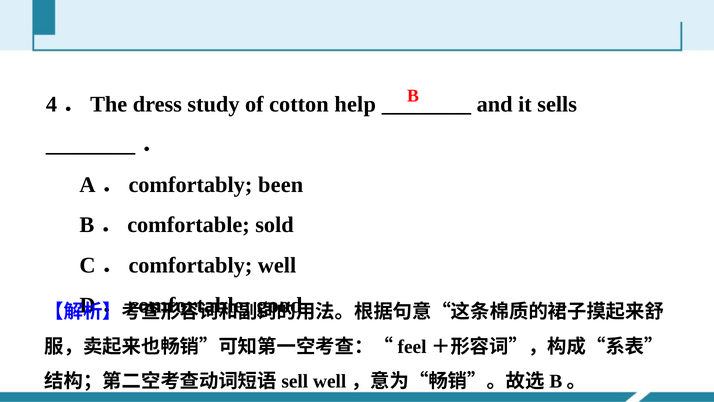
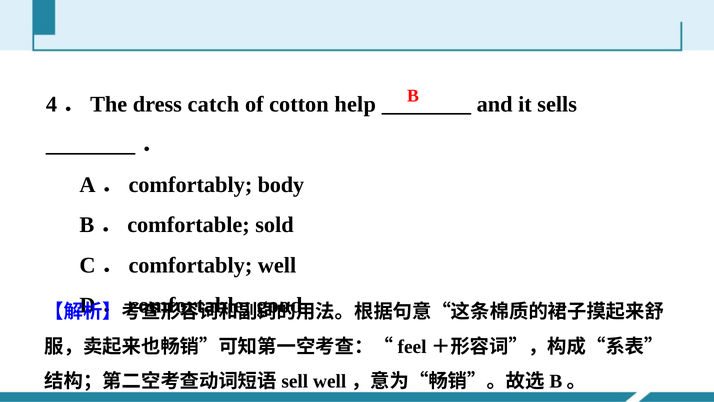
study: study -> catch
been: been -> body
